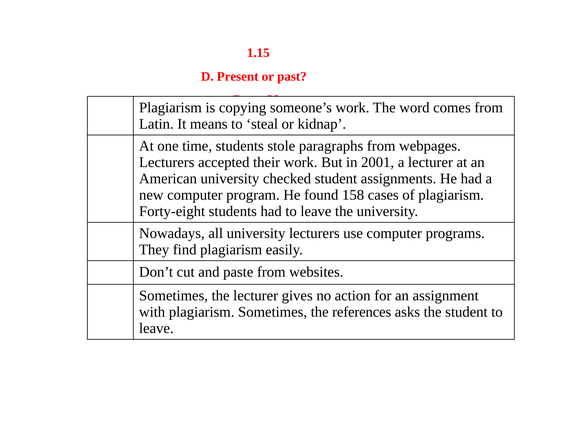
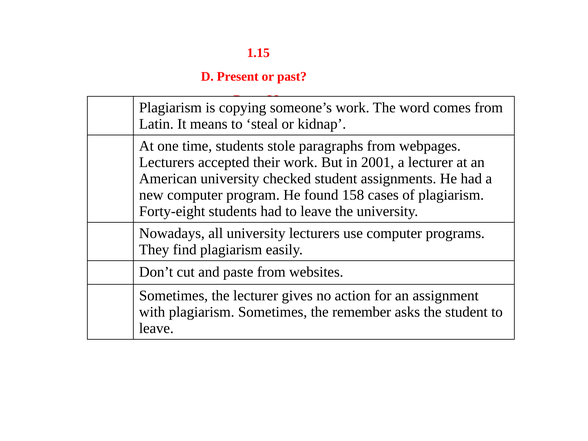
references: references -> remember
